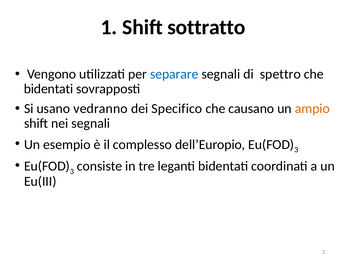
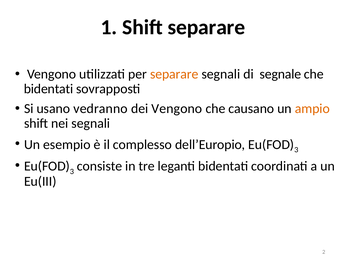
Shift sottratto: sottratto -> separare
separare at (174, 74) colour: blue -> orange
spettro: spettro -> segnale
dei Specifico: Specifico -> Vengono
